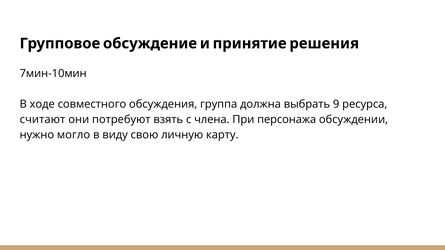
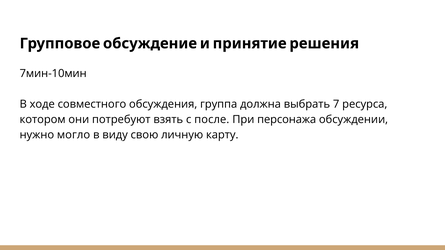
9: 9 -> 7
считают: считают -> котором
члена: члена -> после
